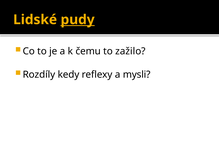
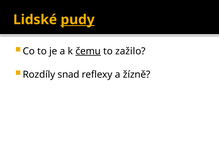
čemu underline: none -> present
kedy: kedy -> snad
mysli: mysli -> žízně
